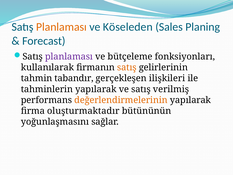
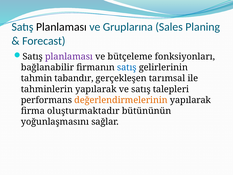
Planlaması at (61, 27) colour: orange -> black
Köseleden: Köseleden -> Gruplarına
kullanılarak: kullanılarak -> bağlanabilir
satış at (127, 67) colour: orange -> blue
ilişkileri: ilişkileri -> tarımsal
verilmiş: verilmiş -> talepleri
